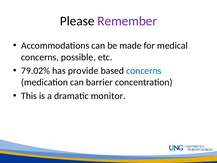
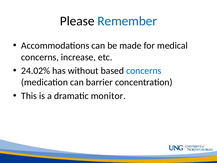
Remember colour: purple -> blue
possible: possible -> increase
79.02%: 79.02% -> 24.02%
provide: provide -> without
